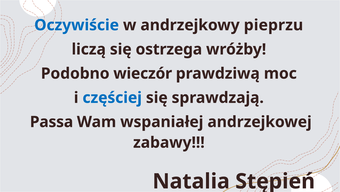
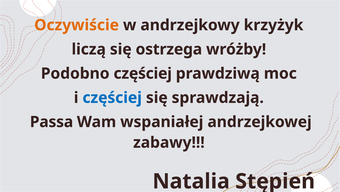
Oczywiście colour: blue -> orange
pieprzu: pieprzu -> krzyżyk
Podobno wieczór: wieczór -> częściej
